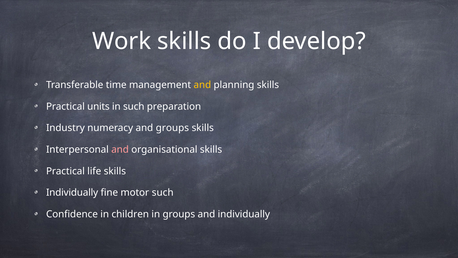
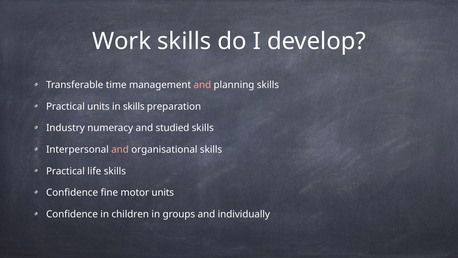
and at (202, 85) colour: yellow -> pink
in such: such -> skills
and groups: groups -> studied
Individually at (72, 192): Individually -> Confidence
motor such: such -> units
